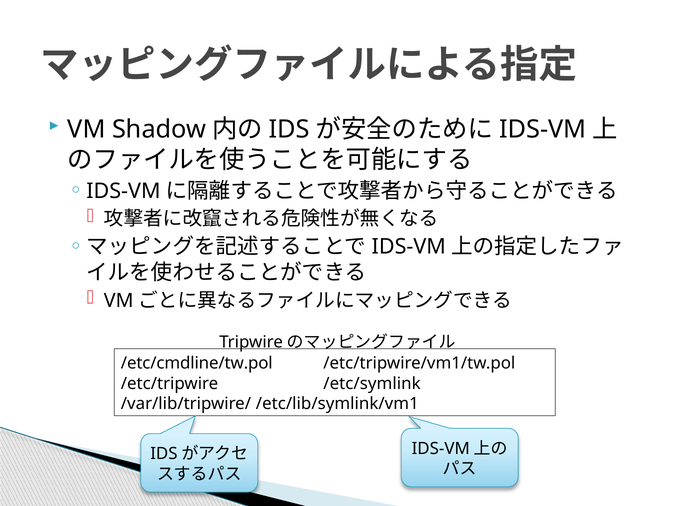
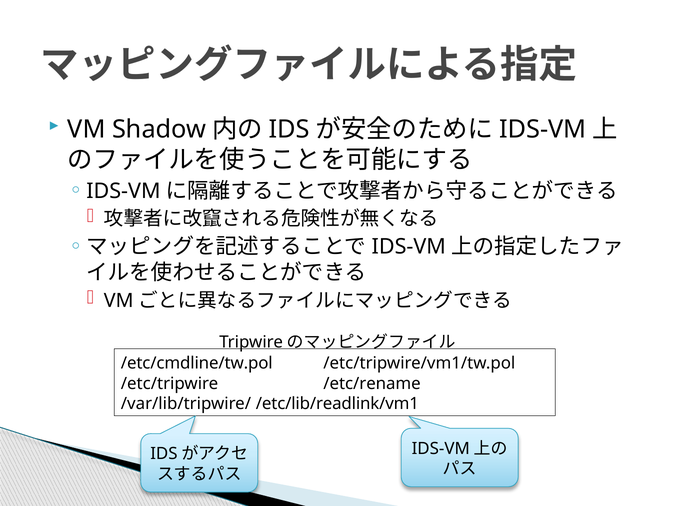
/etc/symlink: /etc/symlink -> /etc/rename
/etc/lib/symlink/vm1: /etc/lib/symlink/vm1 -> /etc/lib/readlink/vm1
